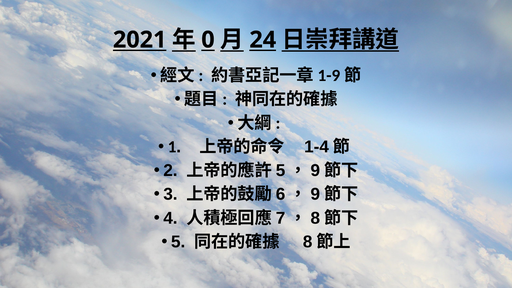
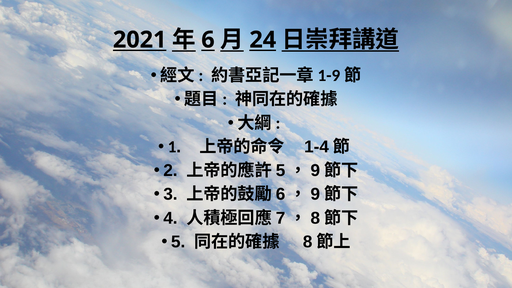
0: 0 -> 6
